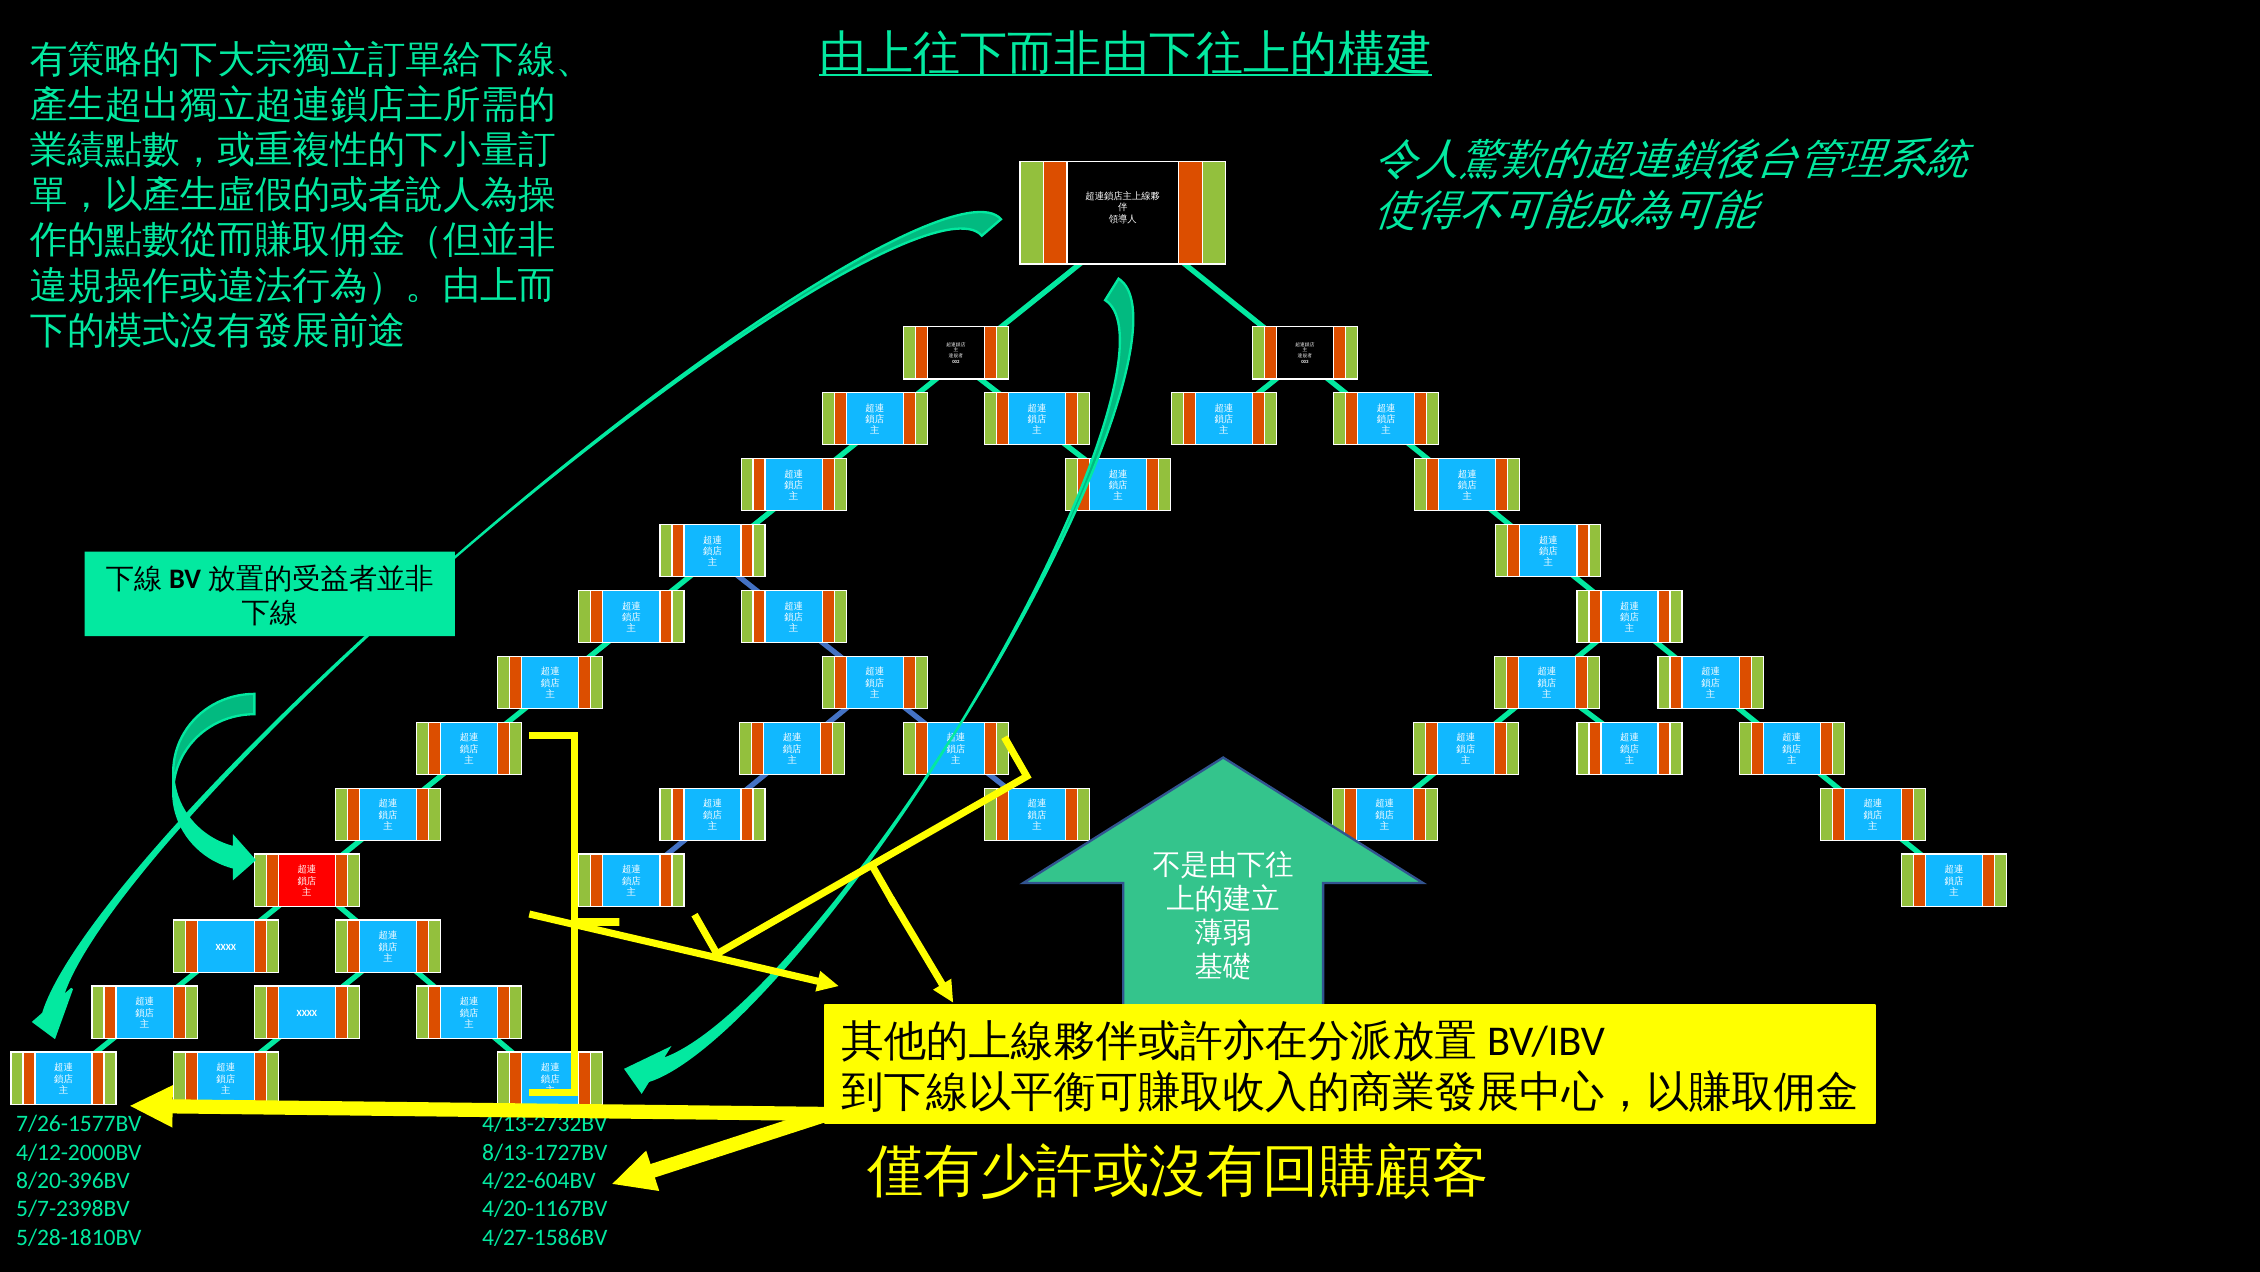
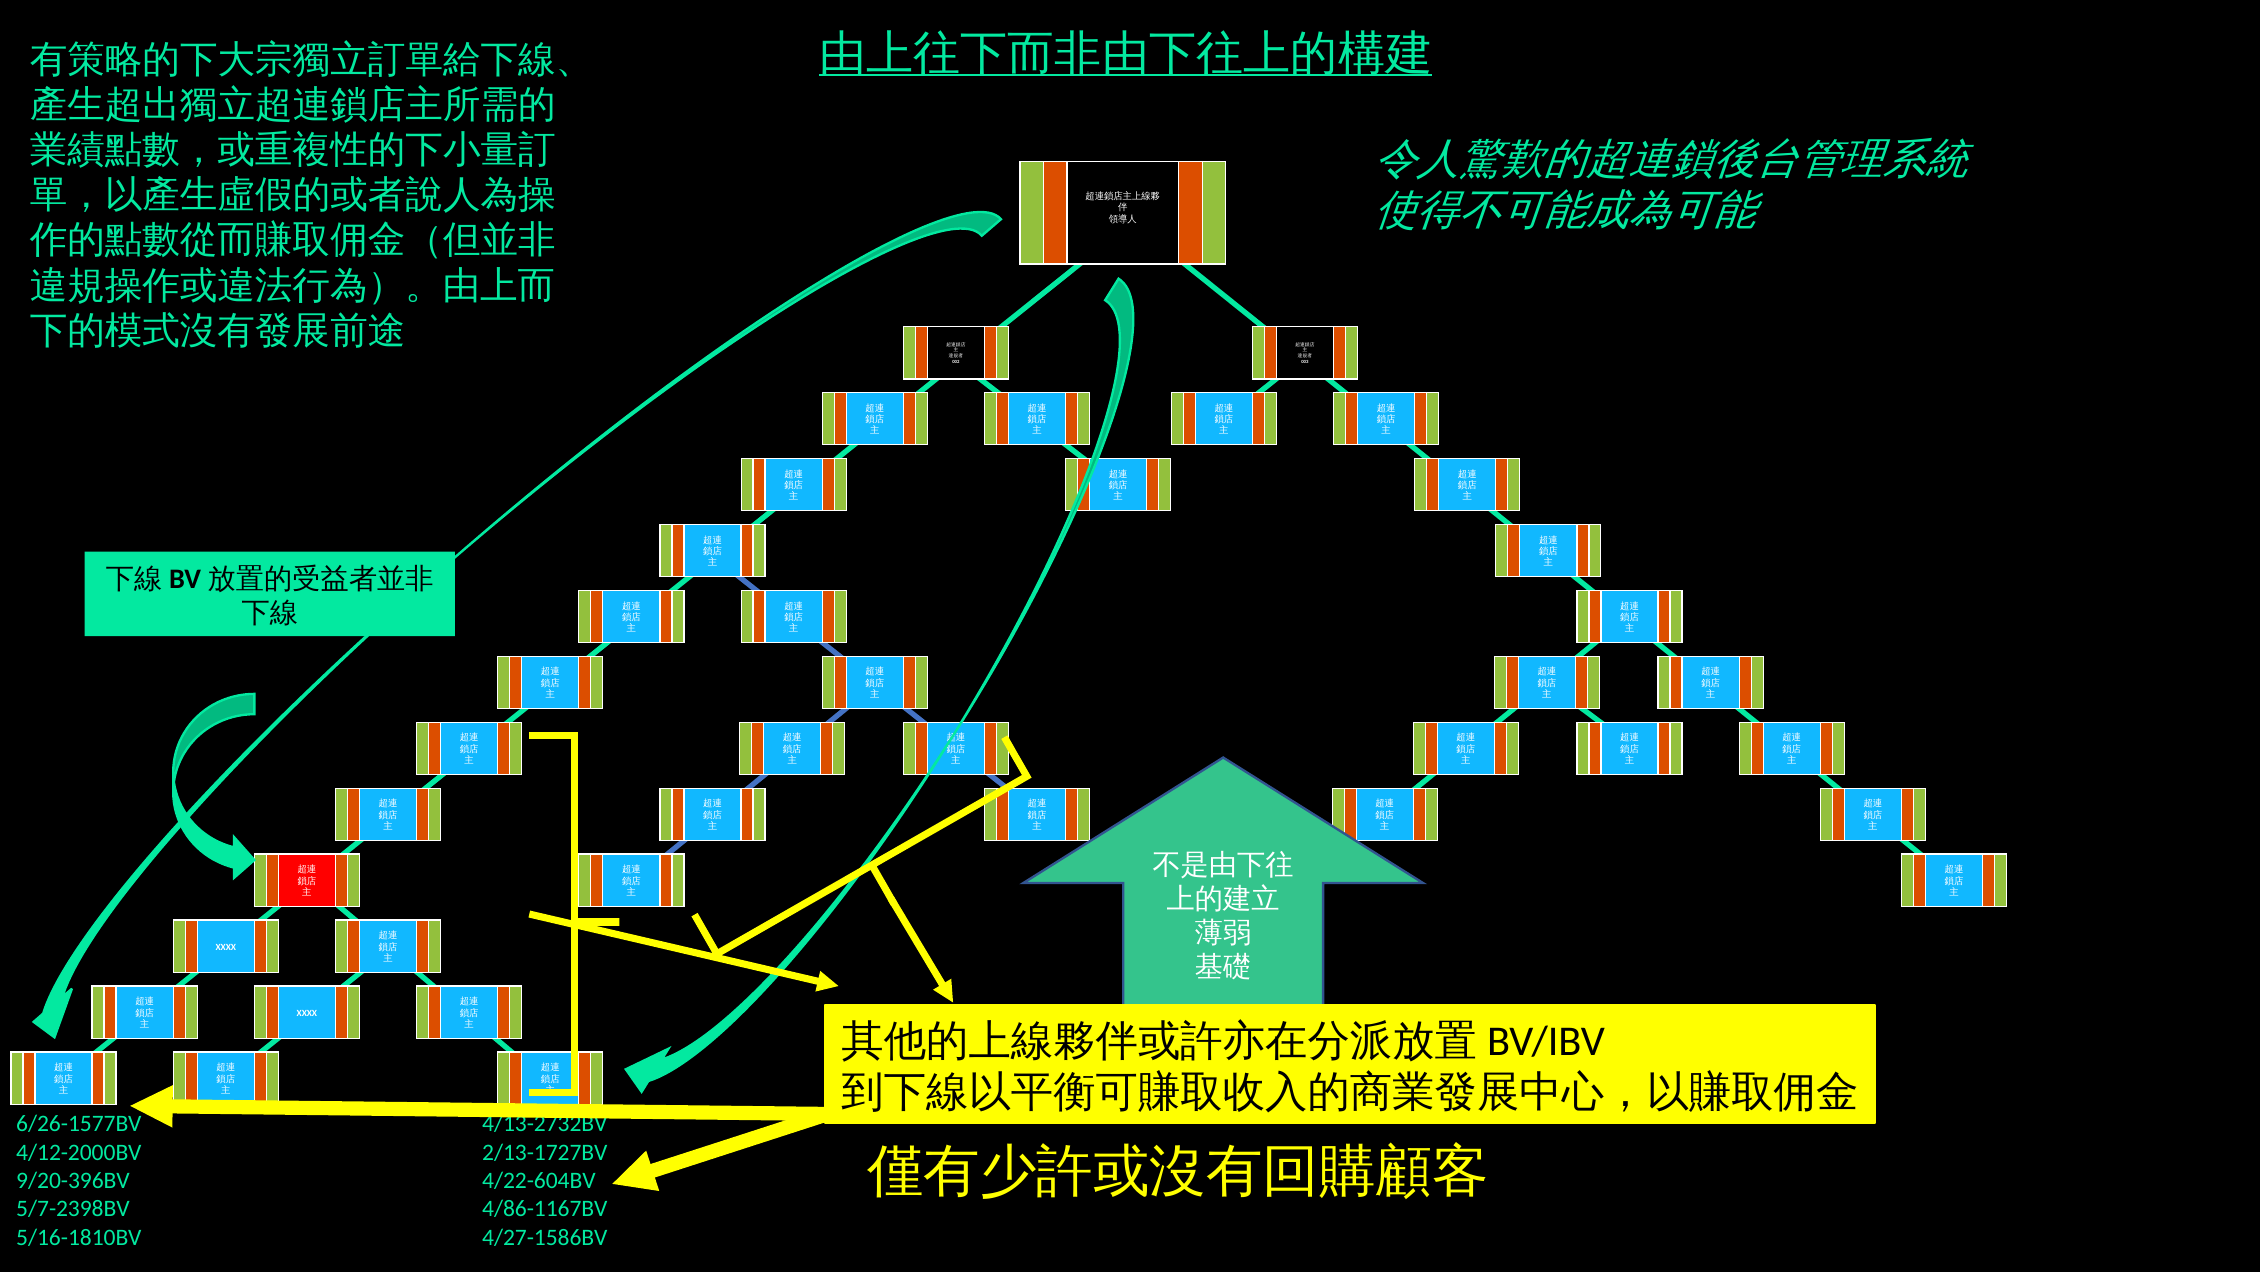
7/26-1577BV: 7/26-1577BV -> 6/26-1577BV
8/13-1727BV: 8/13-1727BV -> 2/13-1727BV
8/20-396BV: 8/20-396BV -> 9/20-396BV
4/20-1167BV: 4/20-1167BV -> 4/86-1167BV
5/28-1810BV: 5/28-1810BV -> 5/16-1810BV
